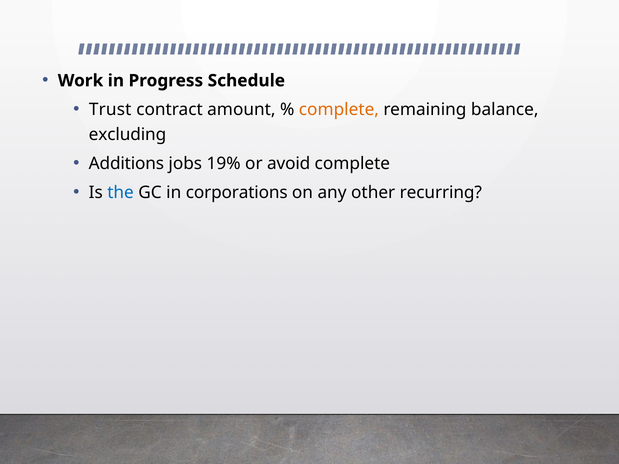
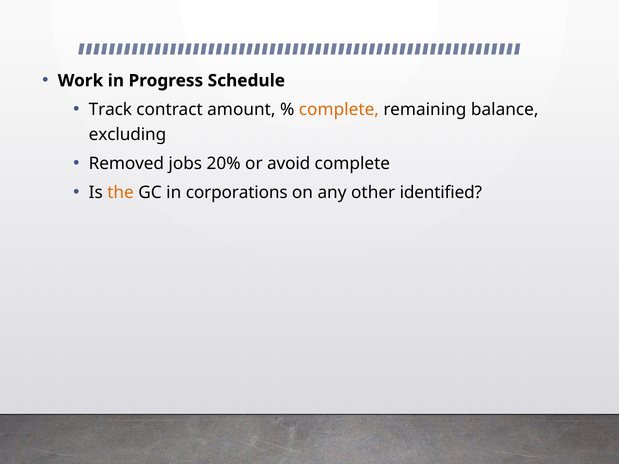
Trust: Trust -> Track
Additions: Additions -> Removed
19%: 19% -> 20%
the colour: blue -> orange
recurring: recurring -> identified
